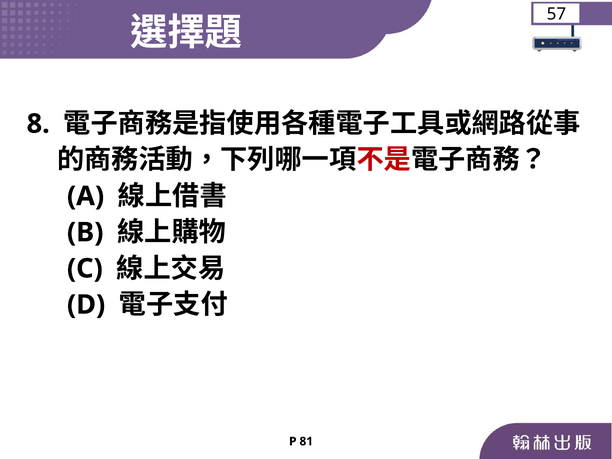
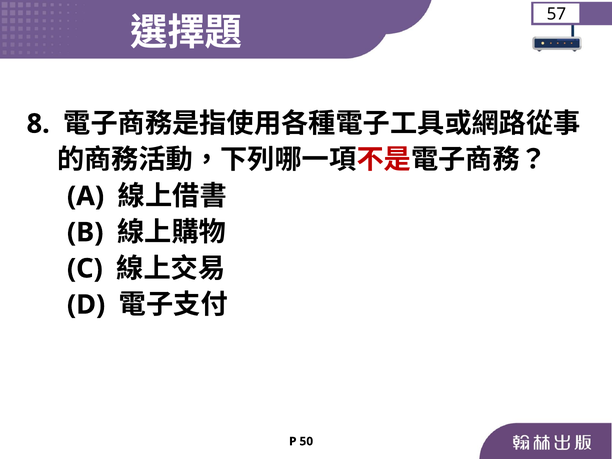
81: 81 -> 50
